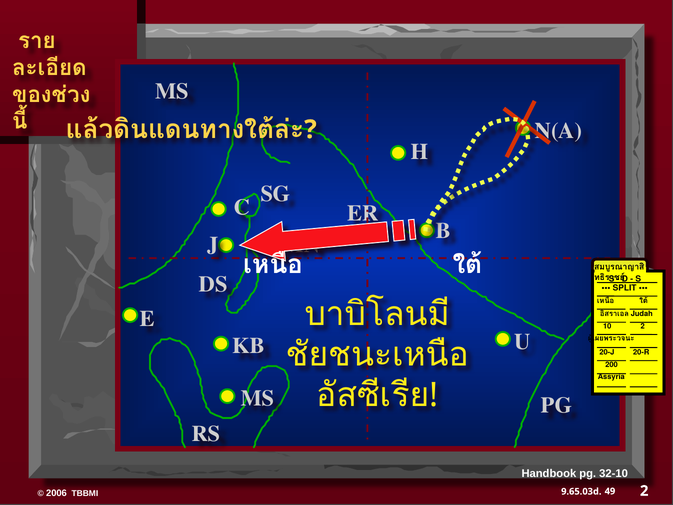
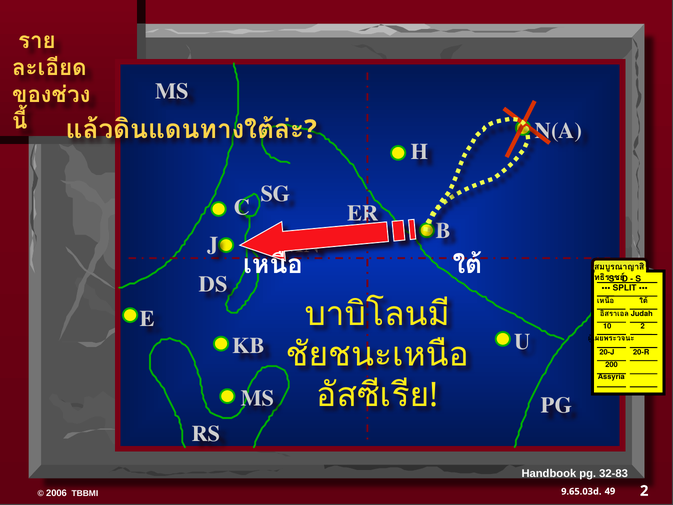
32-10: 32-10 -> 32-83
